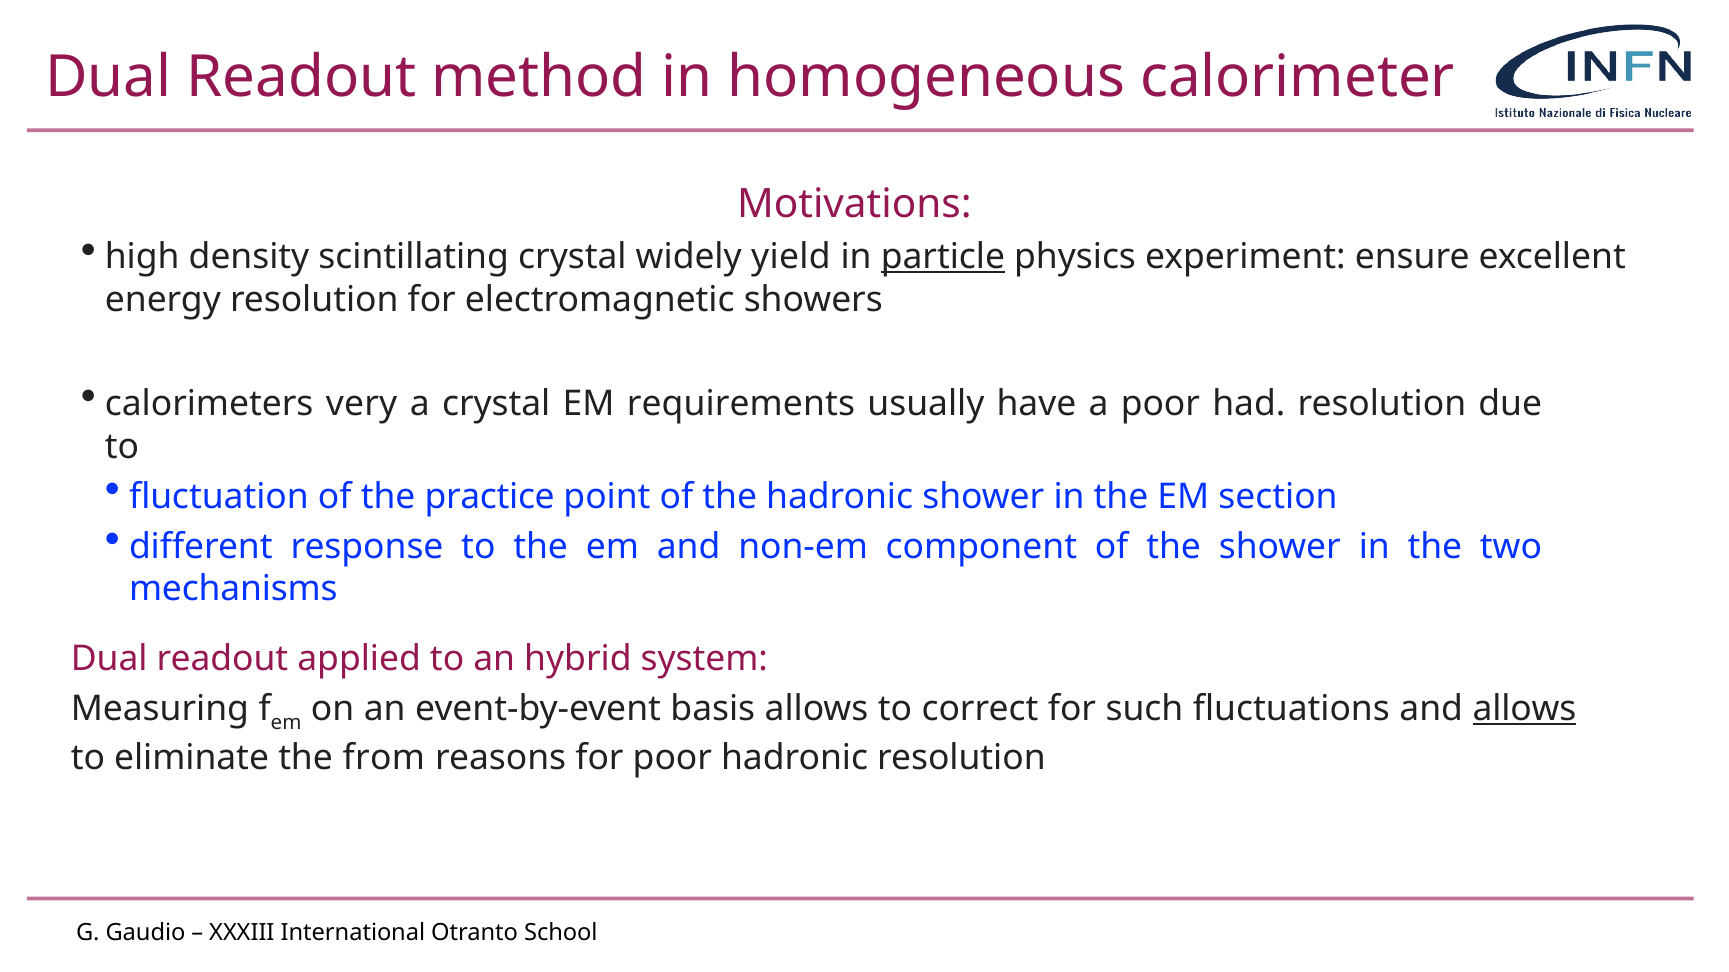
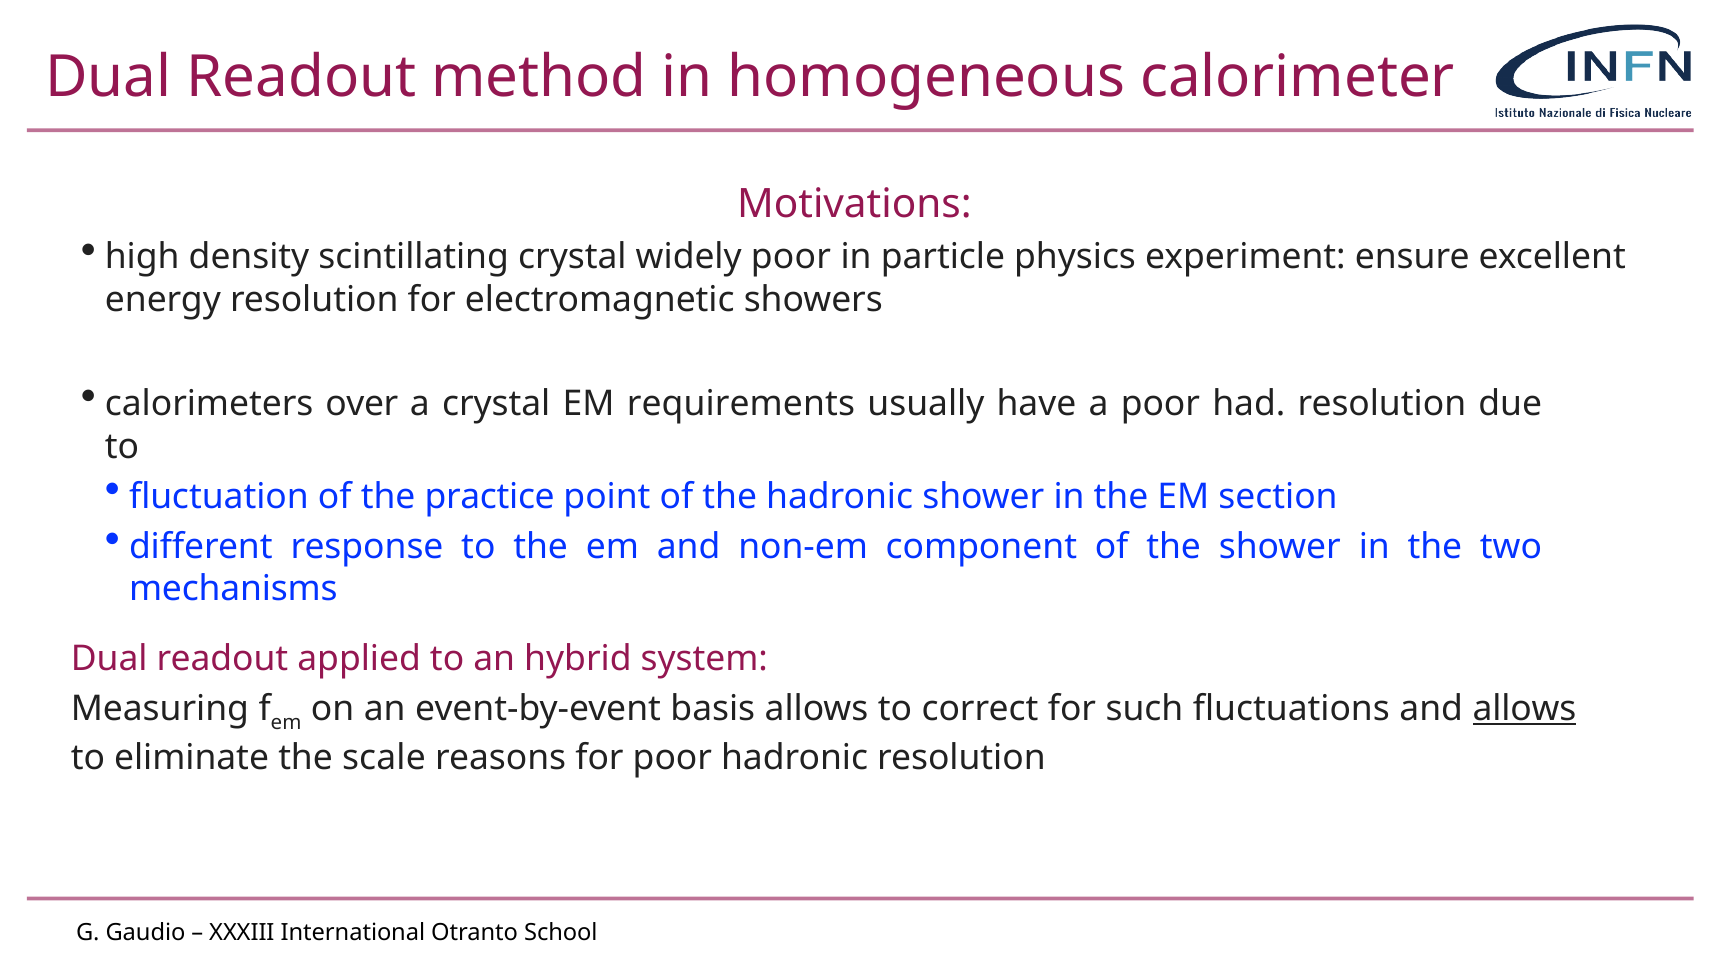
widely yield: yield -> poor
particle underline: present -> none
very: very -> over
from: from -> scale
